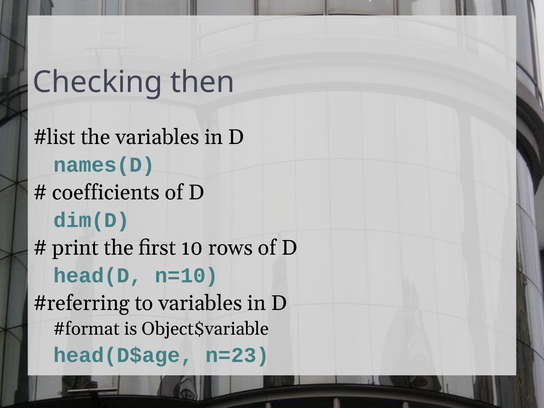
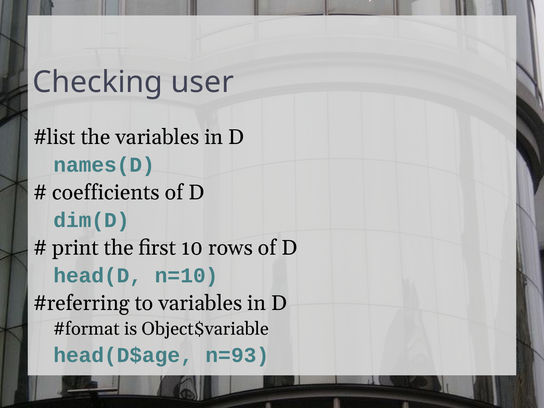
then: then -> user
n=23: n=23 -> n=93
